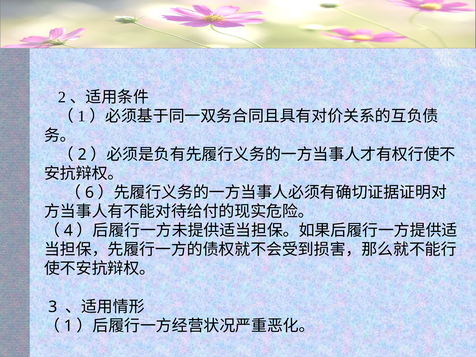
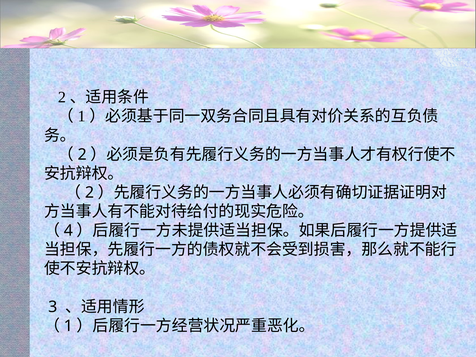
6 at (89, 193): 6 -> 2
